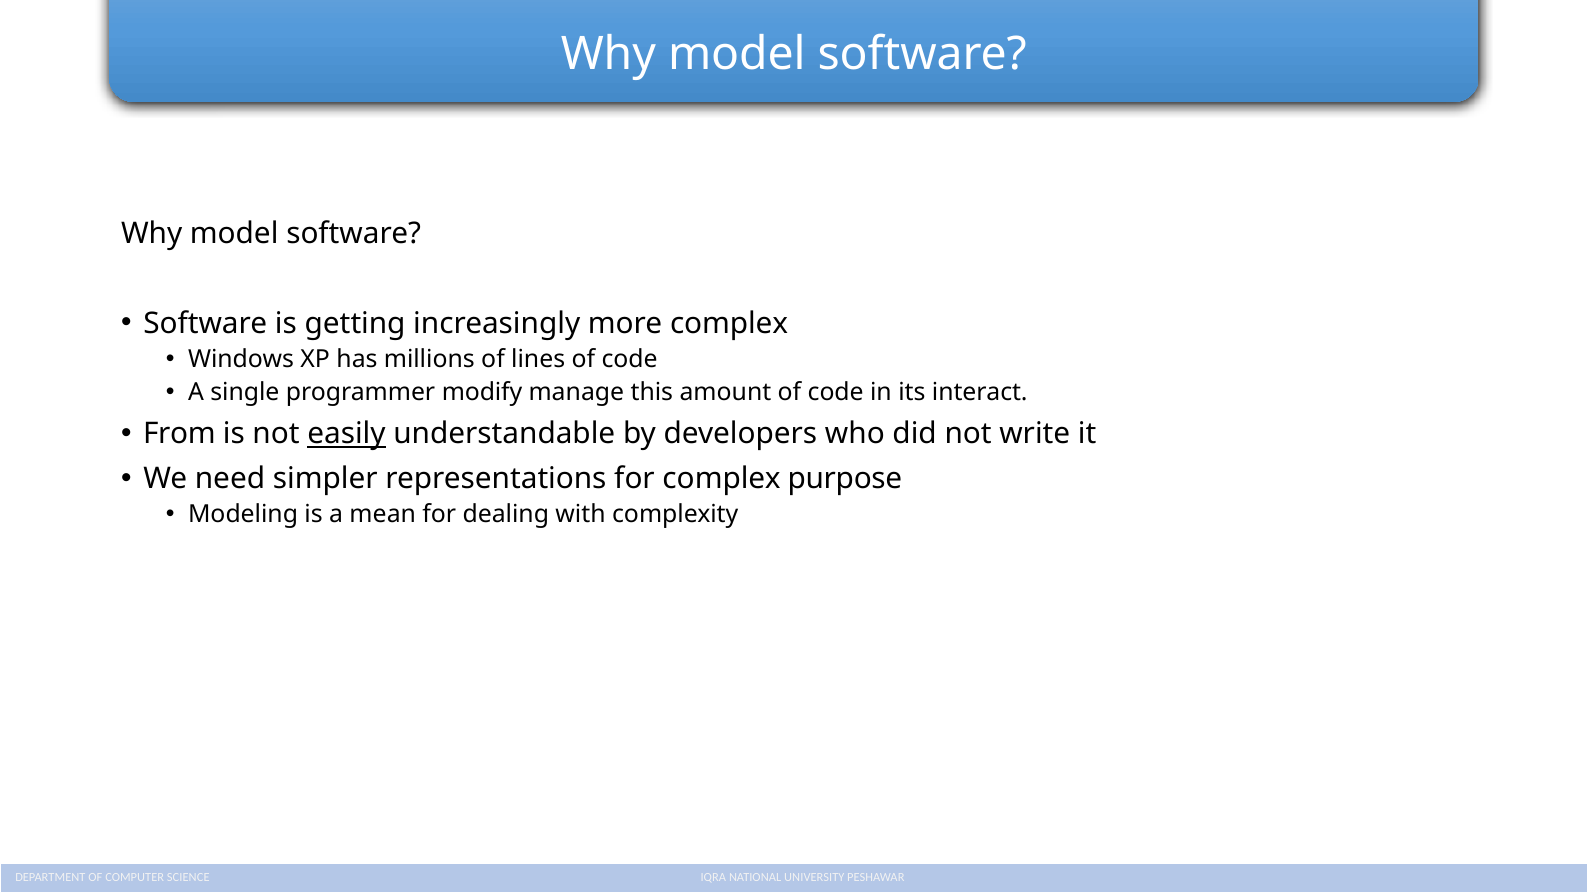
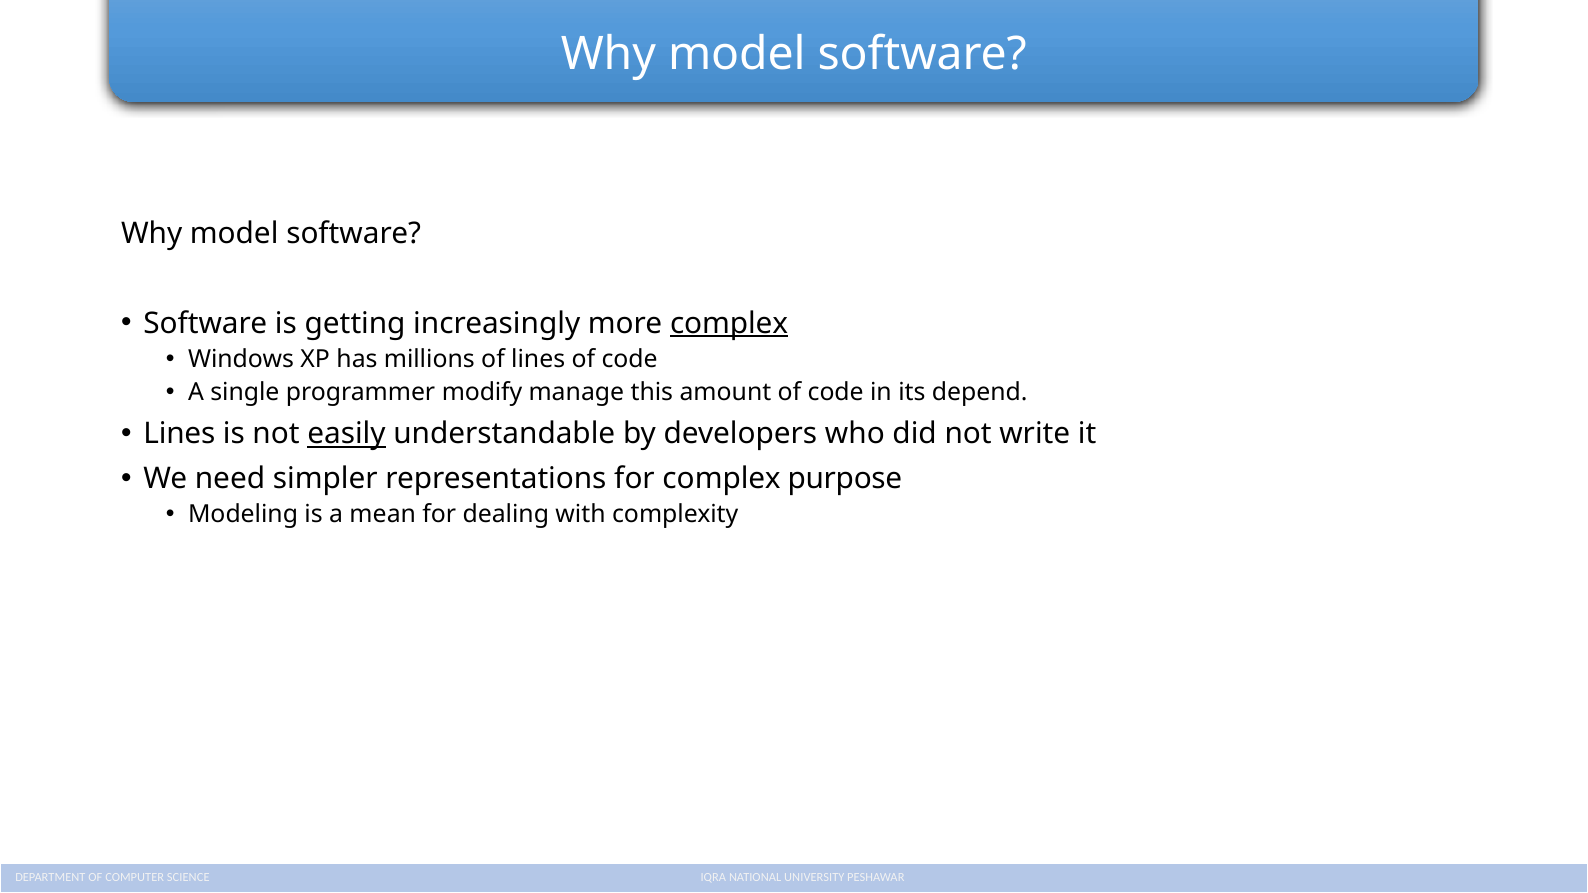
complex at (729, 323) underline: none -> present
interact: interact -> depend
From at (179, 434): From -> Lines
